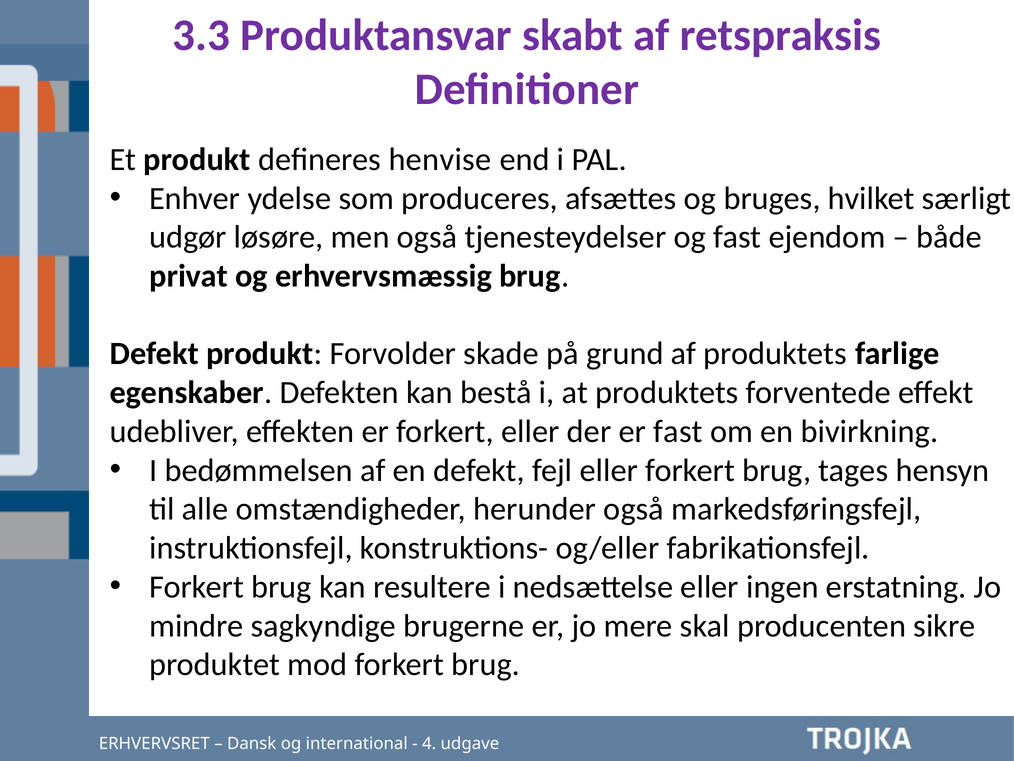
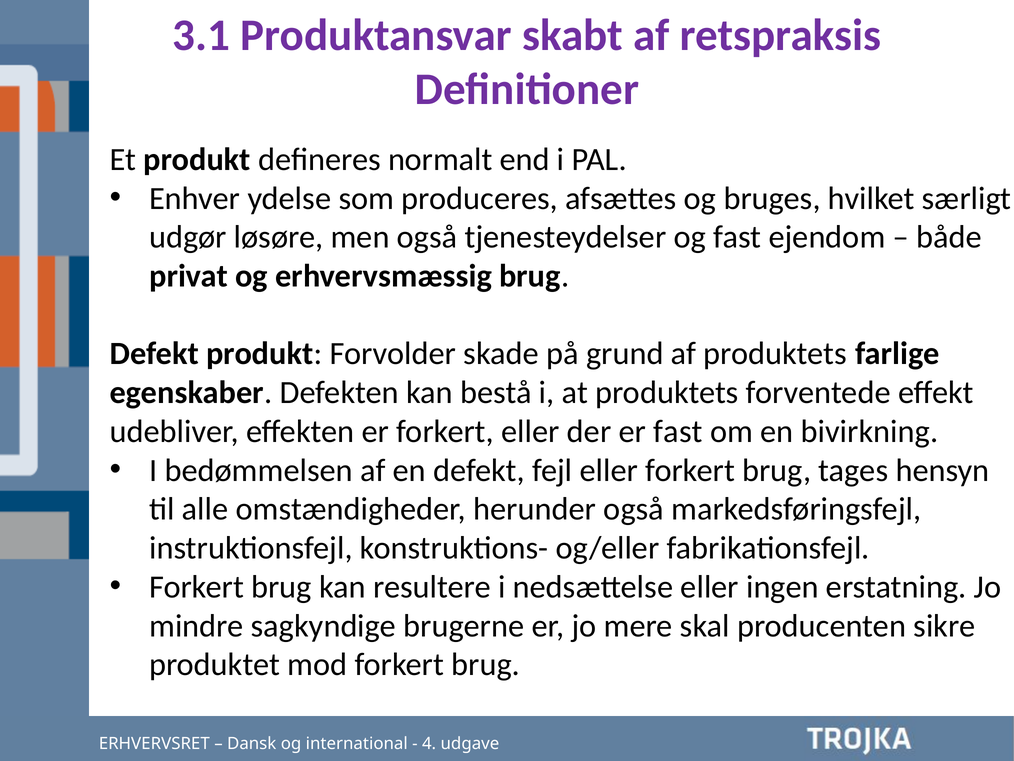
3.3: 3.3 -> 3.1
henvise: henvise -> normalt
